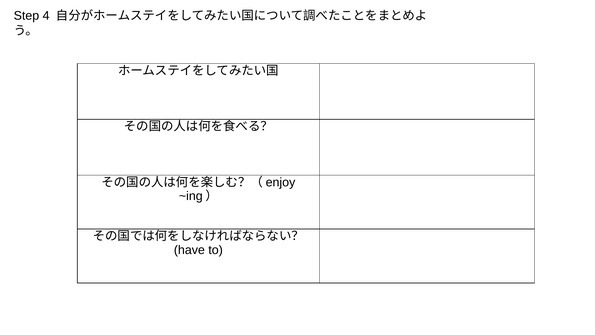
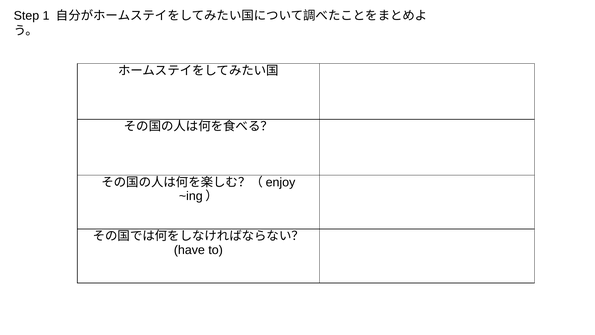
4: 4 -> 1
